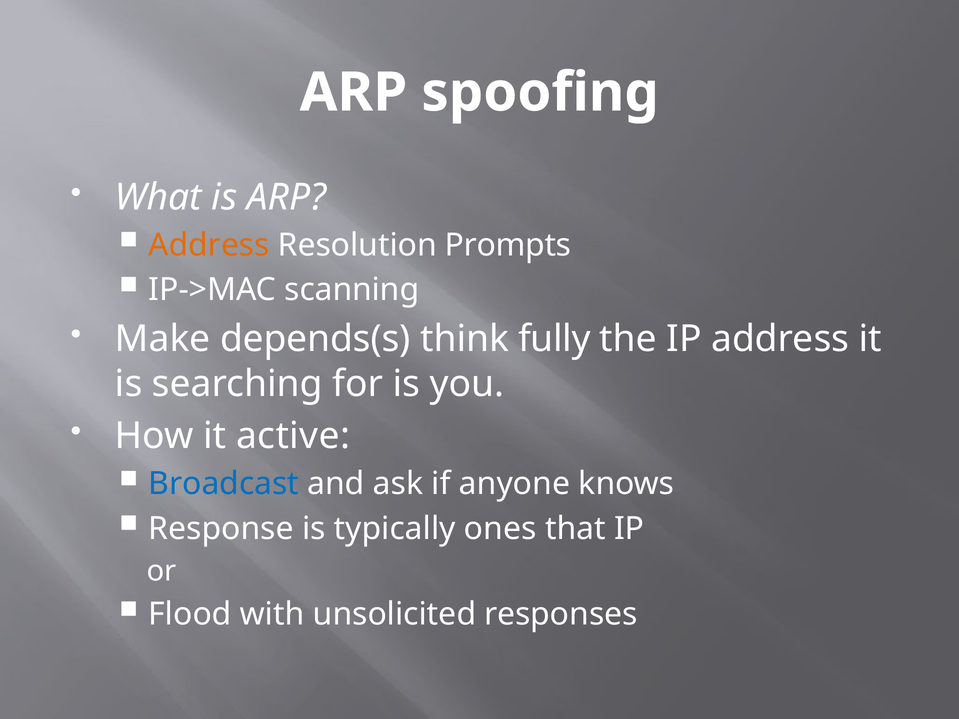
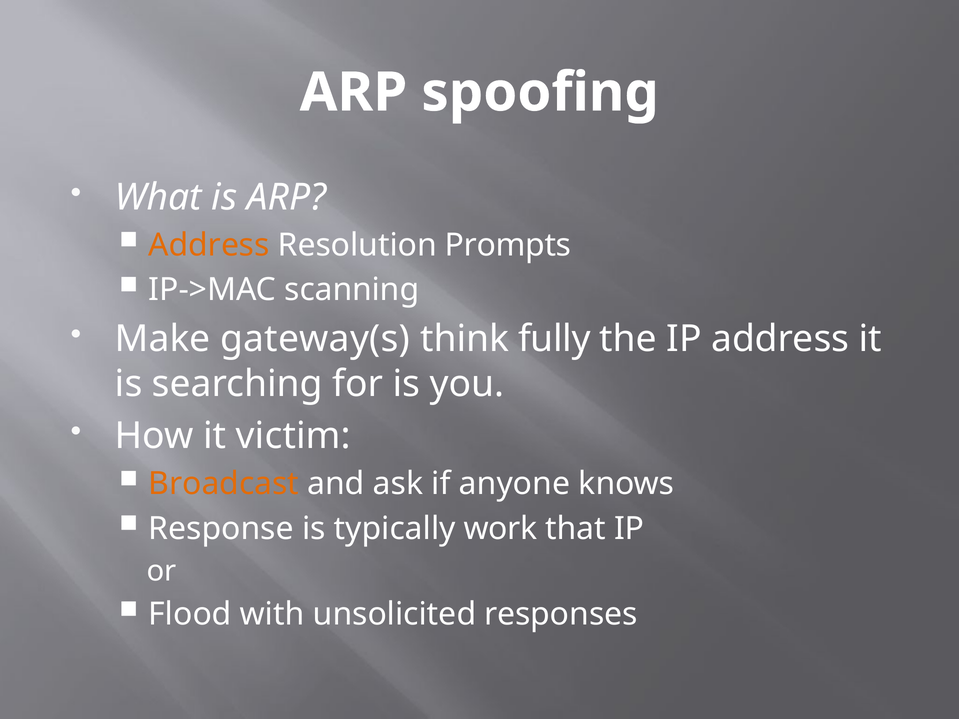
depends(s: depends(s -> gateway(s
active: active -> victim
Broadcast colour: blue -> orange
ones: ones -> work
